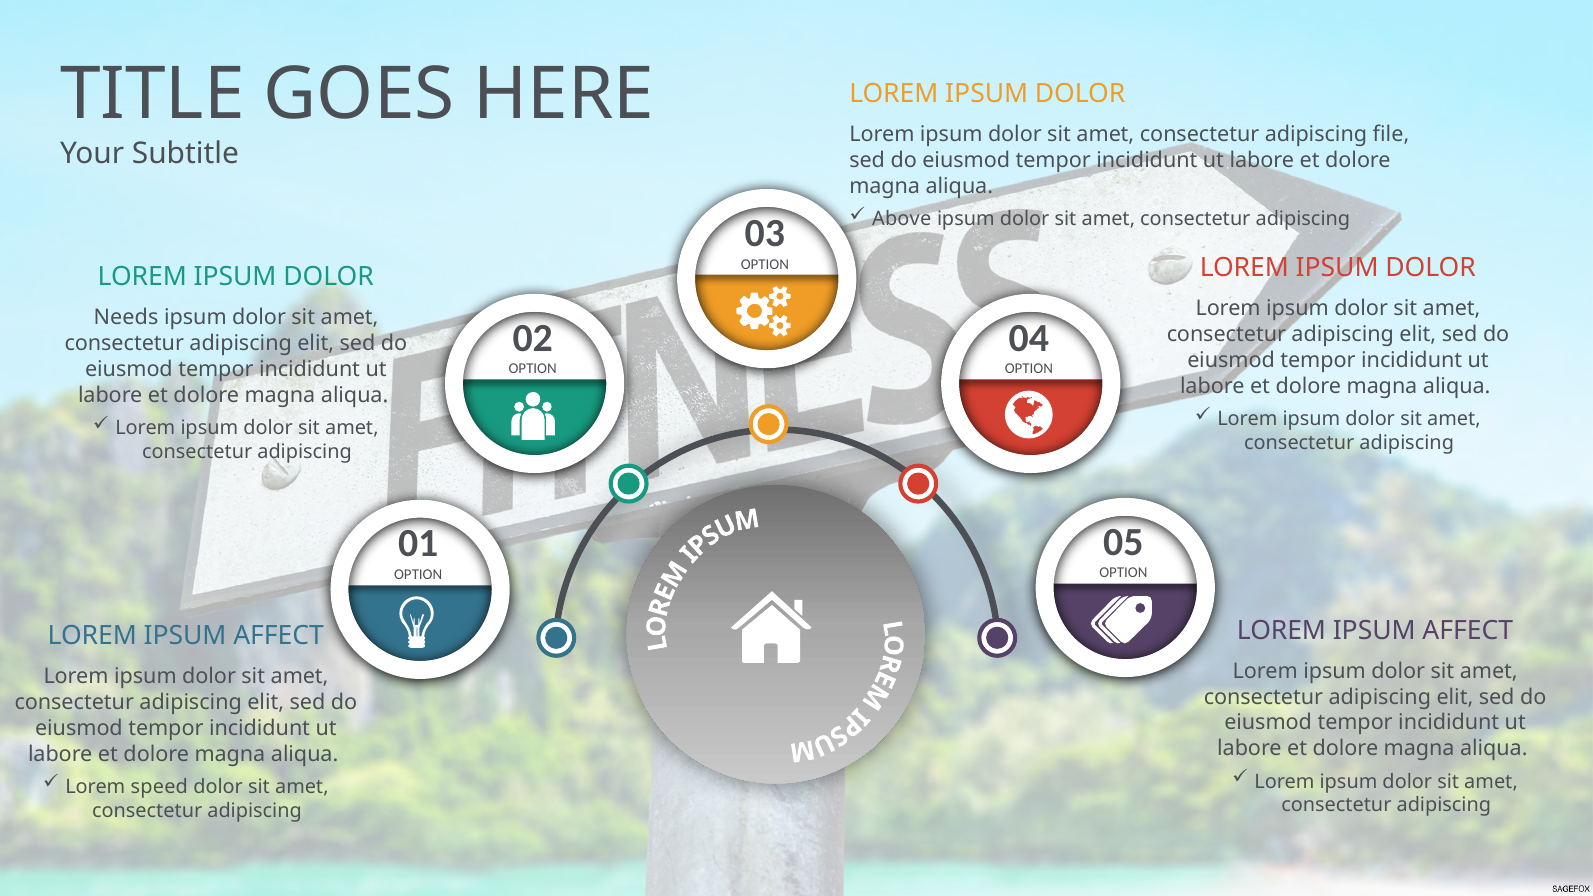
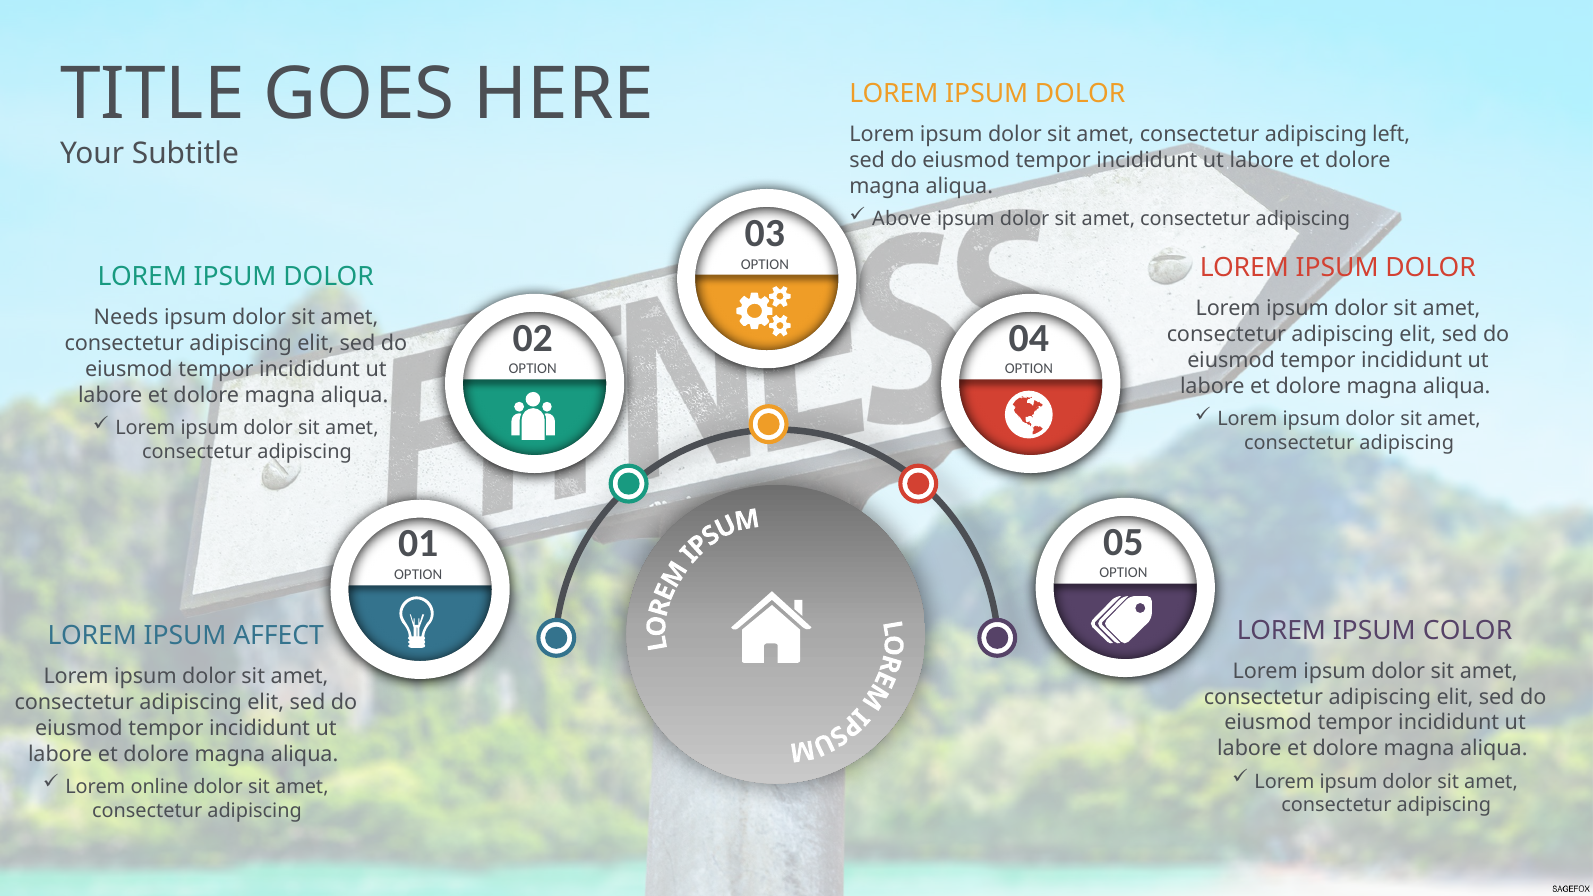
file: file -> left
AFFECT at (1468, 631): AFFECT -> COLOR
speed: speed -> online
